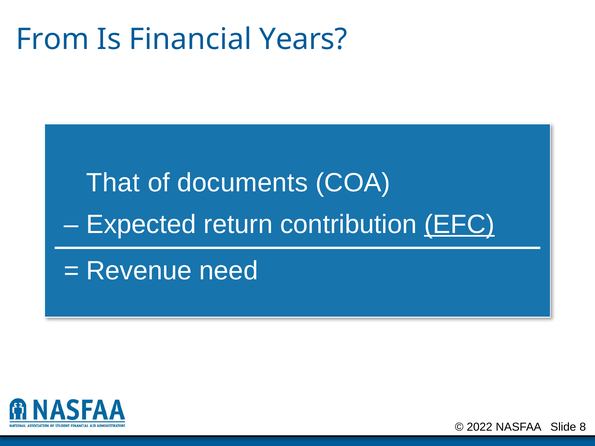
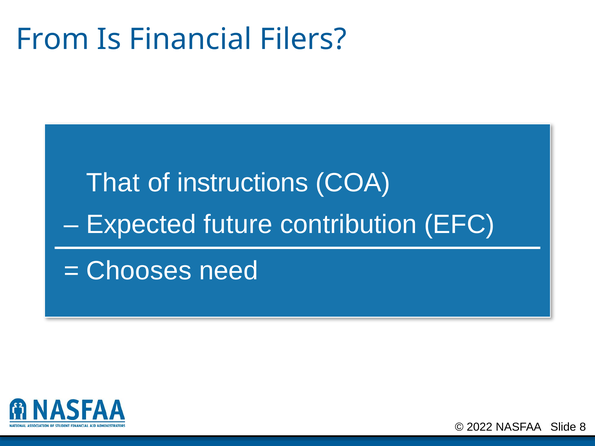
Years: Years -> Filers
documents: documents -> instructions
return: return -> future
EFC underline: present -> none
Revenue: Revenue -> Chooses
